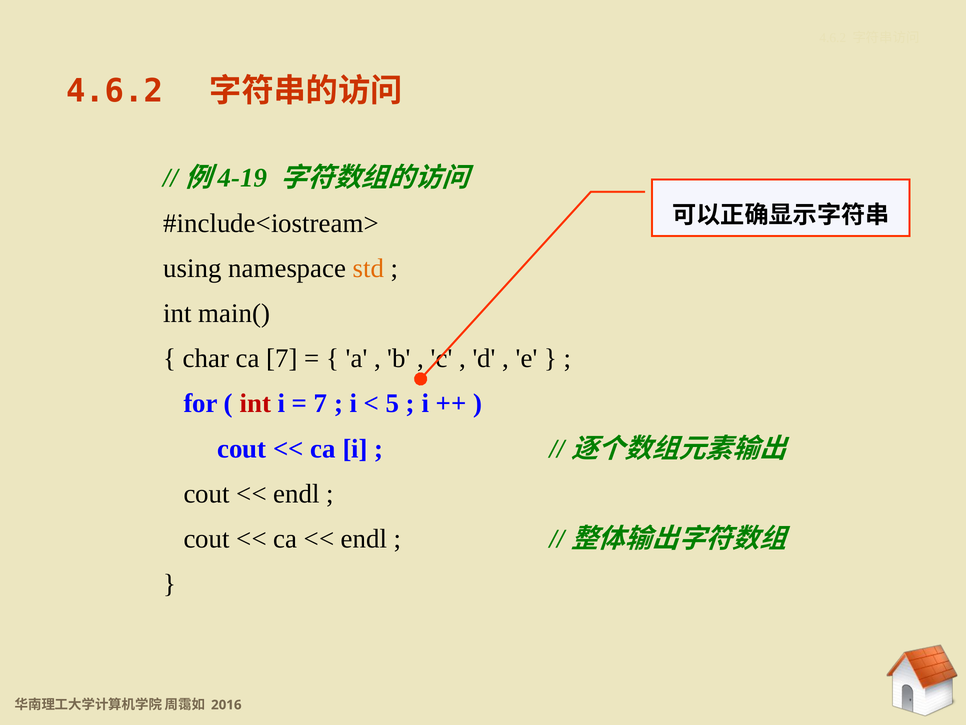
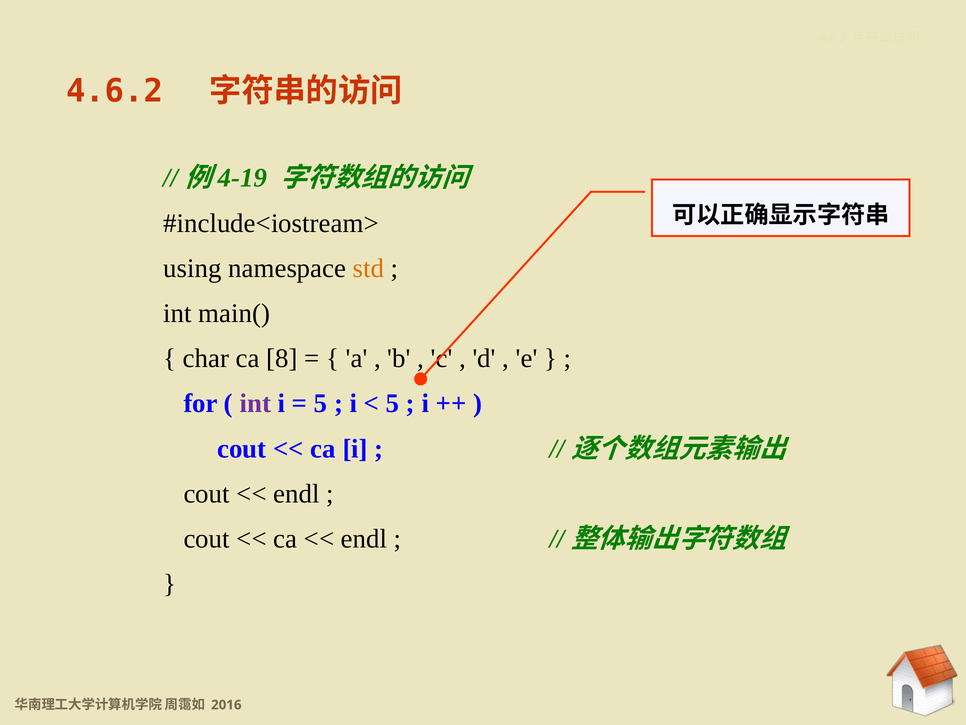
ca 7: 7 -> 8
int at (255, 403) colour: red -> purple
7 at (321, 403): 7 -> 5
